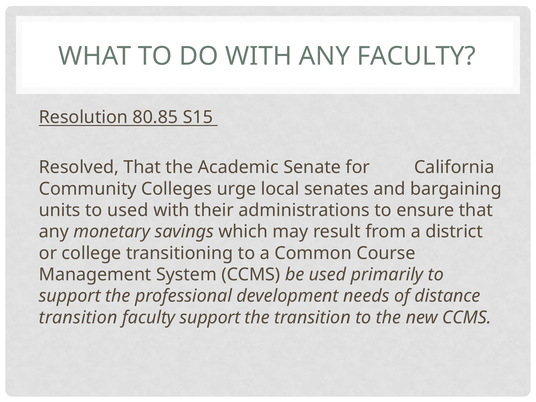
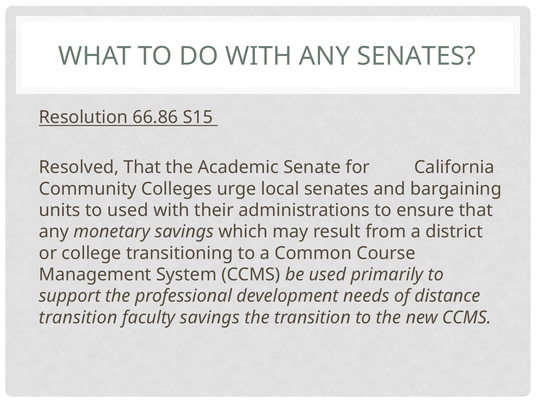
ANY FACULTY: FACULTY -> SENATES
80.85: 80.85 -> 66.86
faculty support: support -> savings
